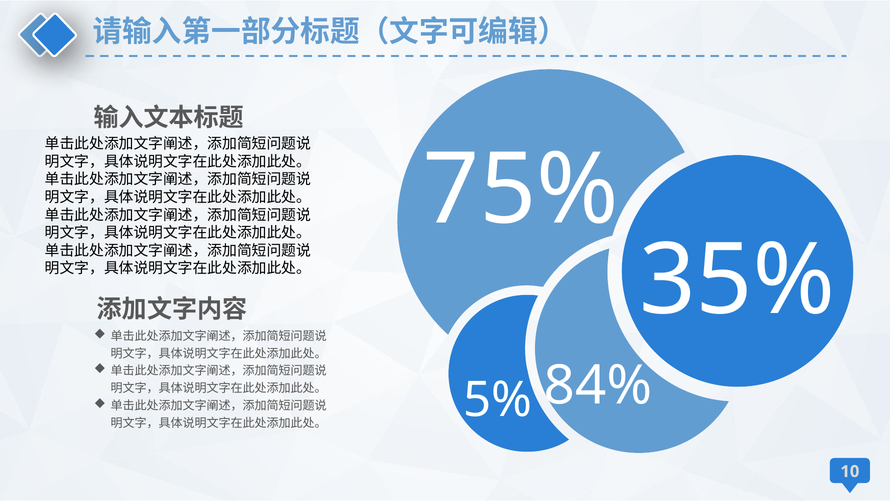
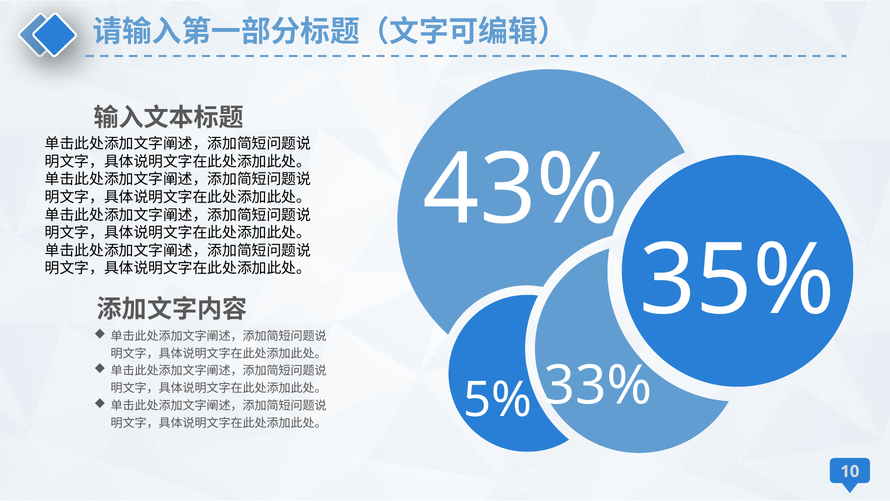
75%: 75% -> 43%
84%: 84% -> 33%
